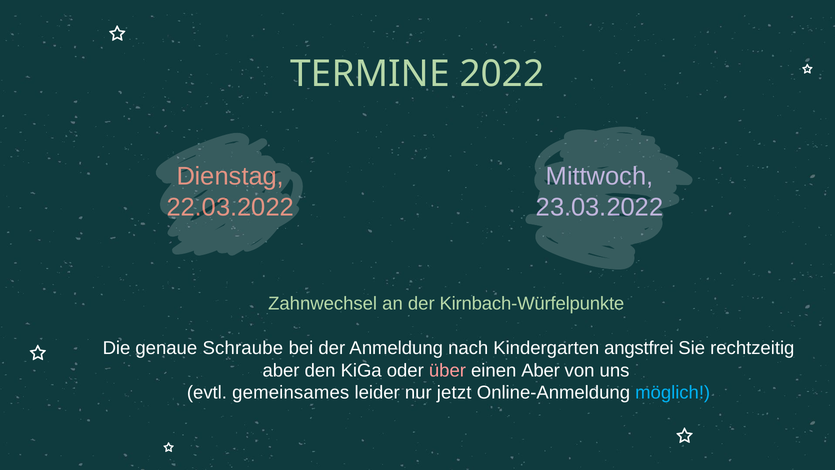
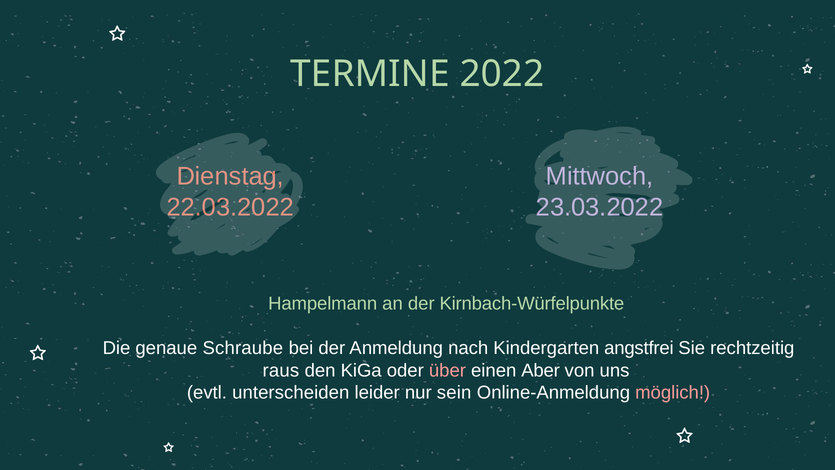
Zahnwechsel: Zahnwechsel -> Hampelmann
aber at (281, 370): aber -> raus
gemeinsames: gemeinsames -> unterscheiden
jetzt: jetzt -> sein
möglich colour: light blue -> pink
